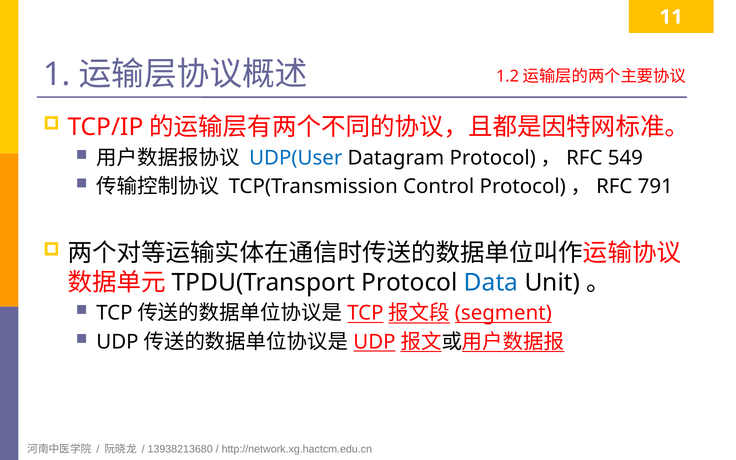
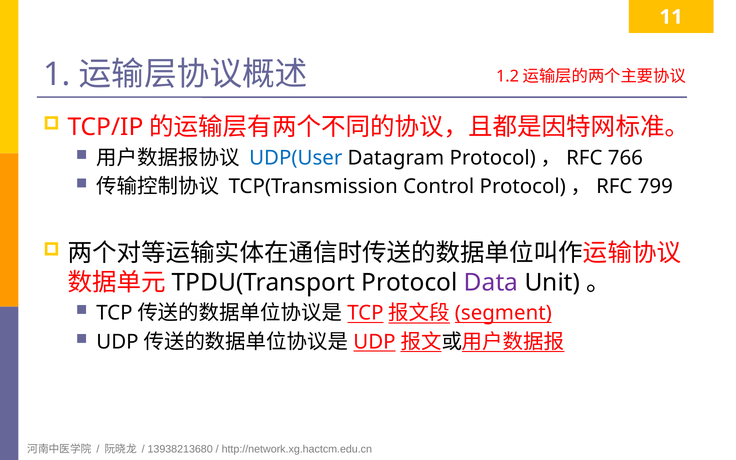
549: 549 -> 766
791: 791 -> 799
Data colour: blue -> purple
